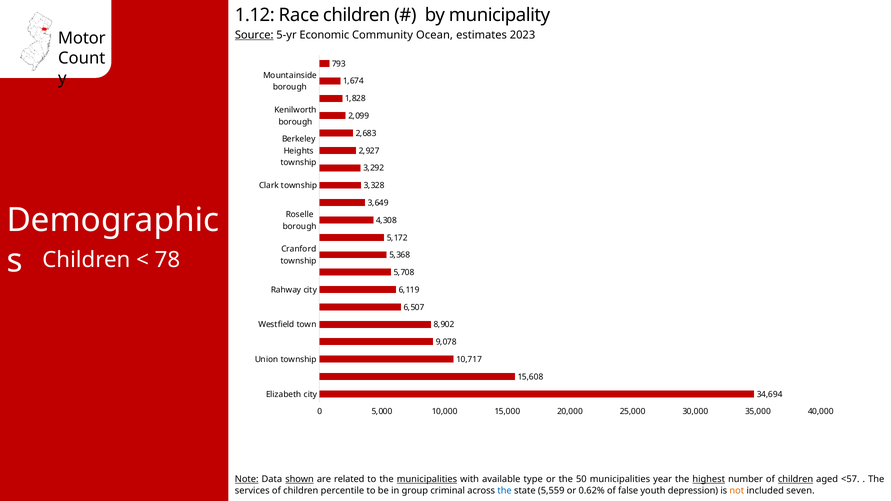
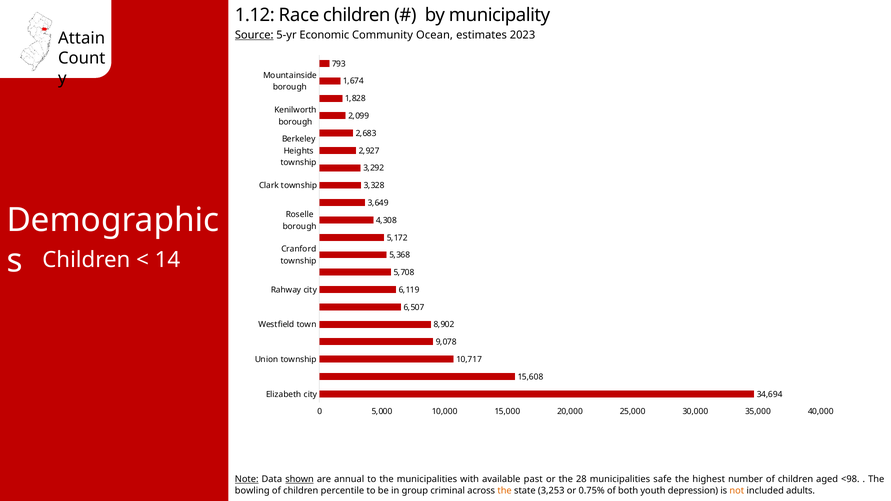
Motor: Motor -> Attain
78: 78 -> 14
related: related -> annual
municipalities at (427, 480) underline: present -> none
type: type -> past
50: 50 -> 28
year: year -> safe
highest underline: present -> none
children at (796, 480) underline: present -> none
<57: <57 -> <98
services: services -> bowling
the at (505, 491) colour: blue -> orange
5,559: 5,559 -> 3,253
0.62%: 0.62% -> 0.75%
false: false -> both
seven: seven -> adults
